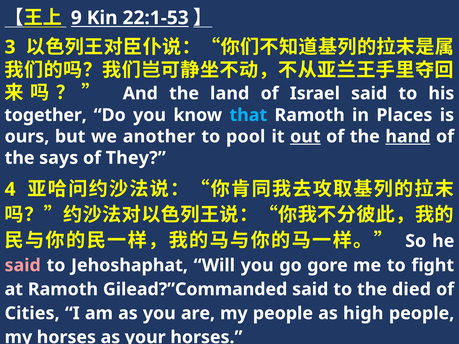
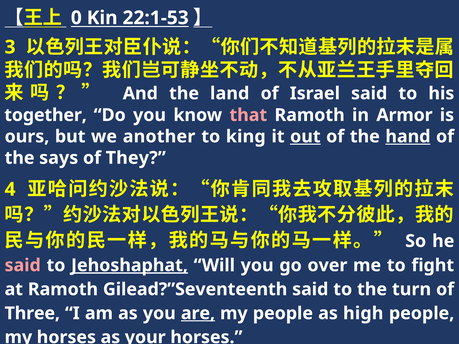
9: 9 -> 0
that colour: light blue -> pink
Places: Places -> Armor
pool: pool -> king
Jehoshaphat underline: none -> present
gore: gore -> over
Gilead?”Commanded: Gilead?”Commanded -> Gilead?”Seventeenth
died: died -> turn
Cities: Cities -> Three
are underline: none -> present
